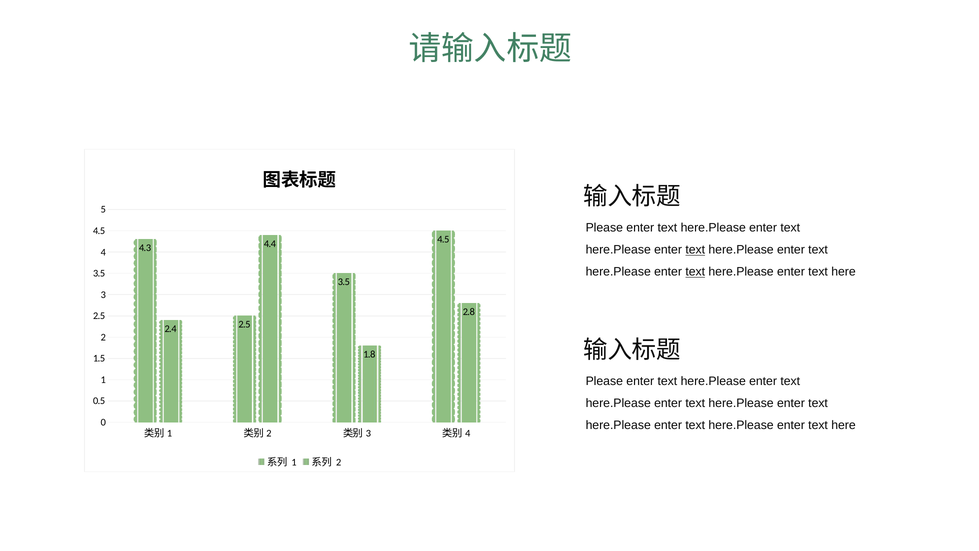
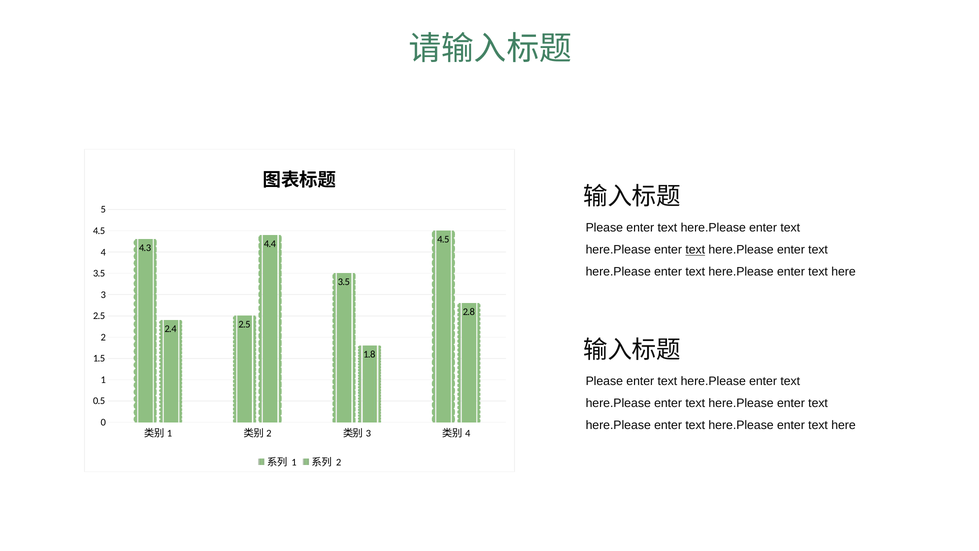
text at (695, 272) underline: present -> none
